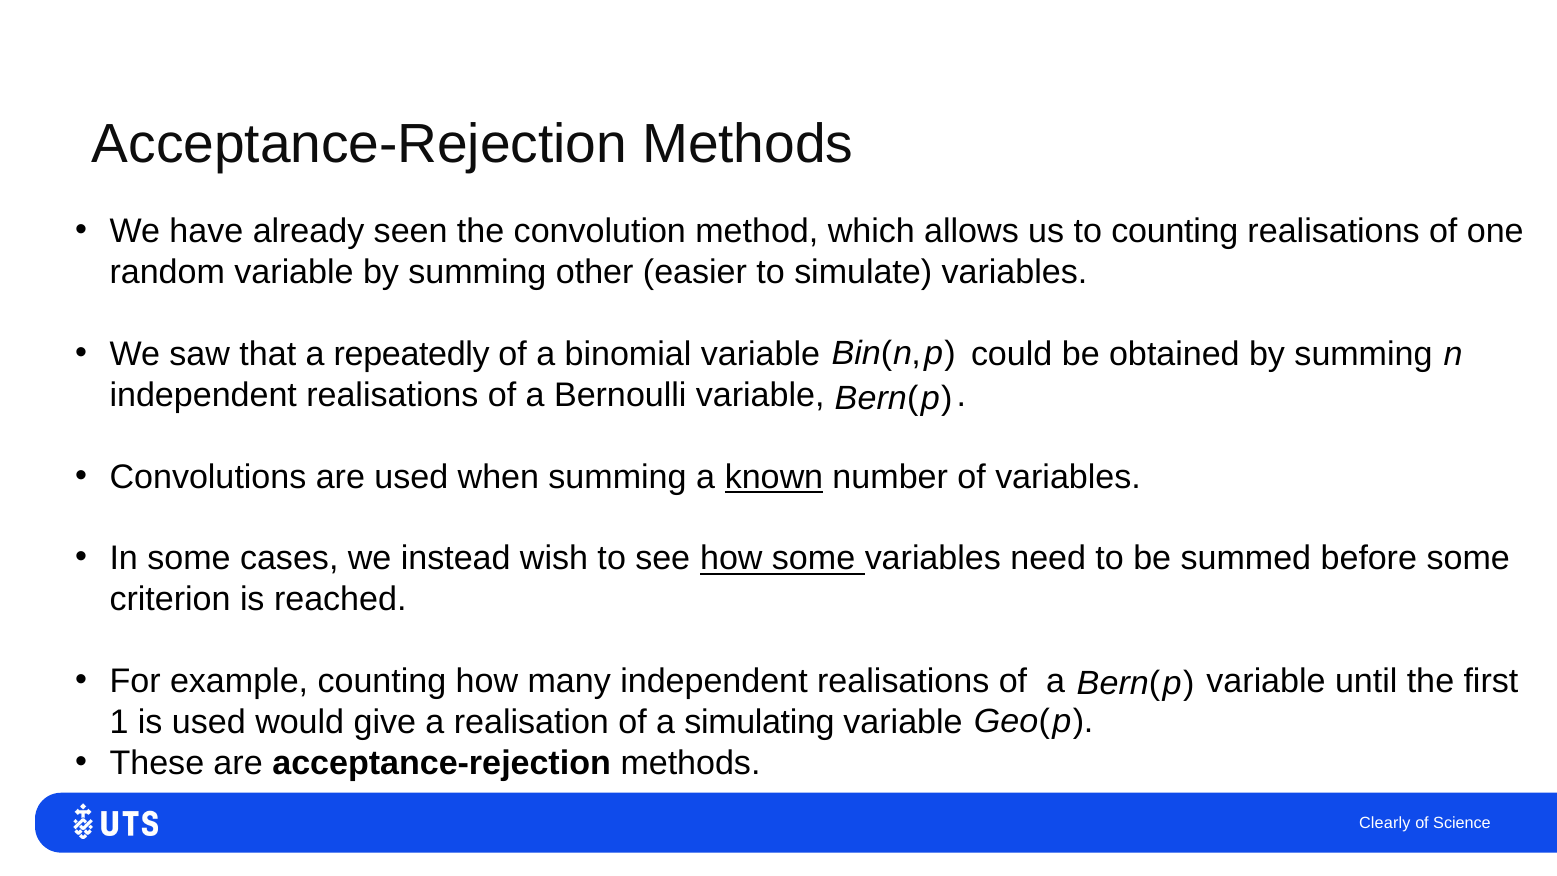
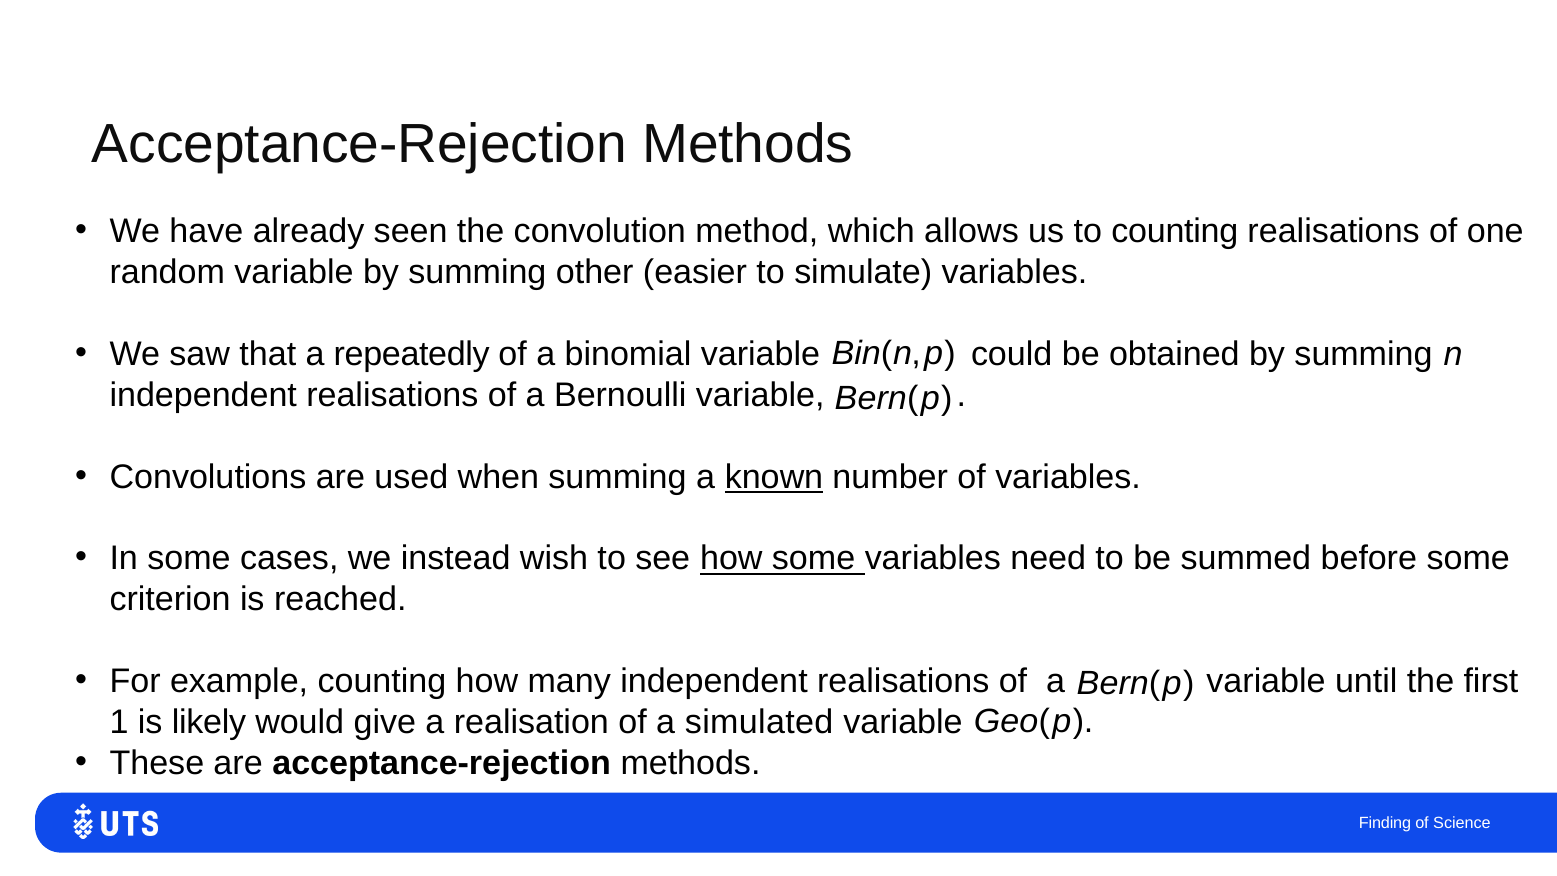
is used: used -> likely
simulating: simulating -> simulated
Clearly: Clearly -> Finding
